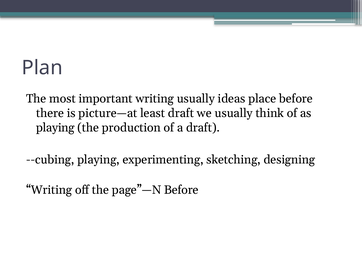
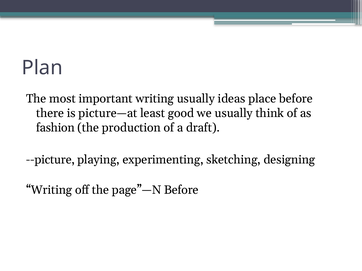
least draft: draft -> good
playing at (55, 128): playing -> fashion
--cubing: --cubing -> --picture
